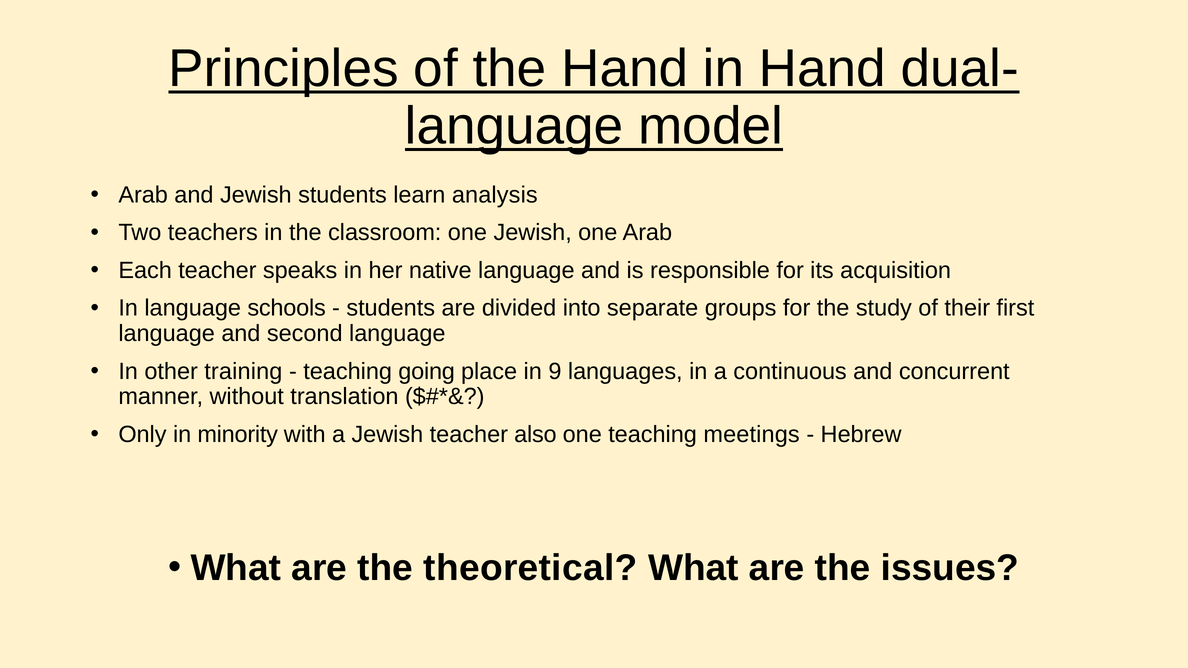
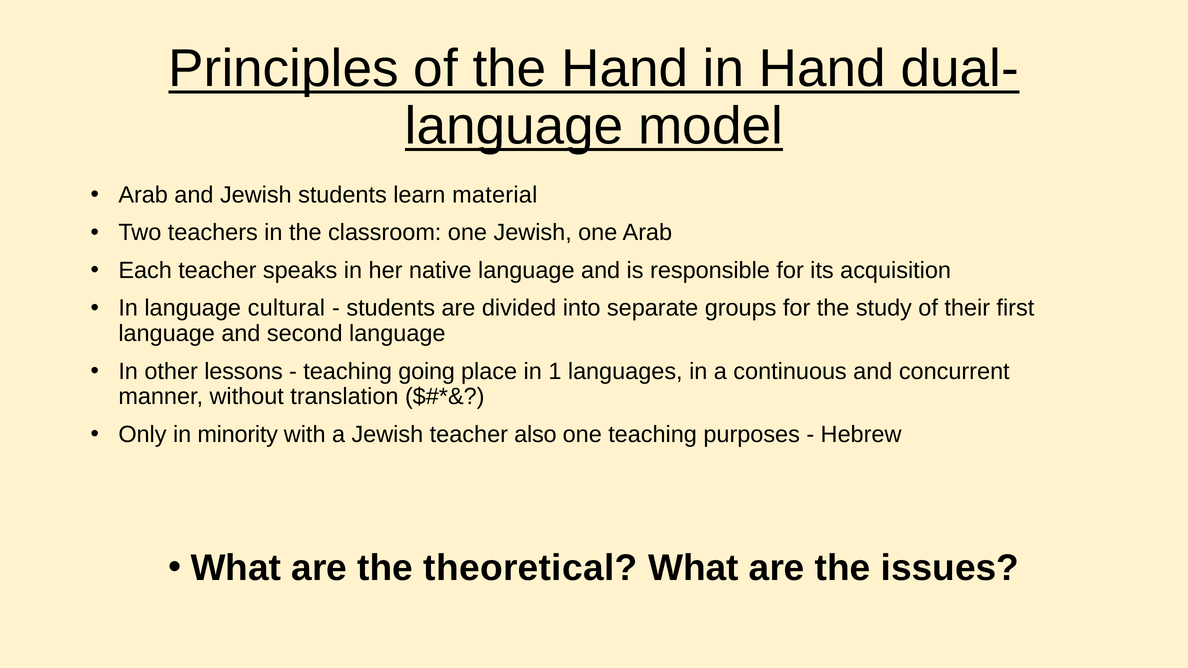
analysis: analysis -> material
schools: schools -> cultural
training: training -> lessons
9: 9 -> 1
meetings: meetings -> purposes
